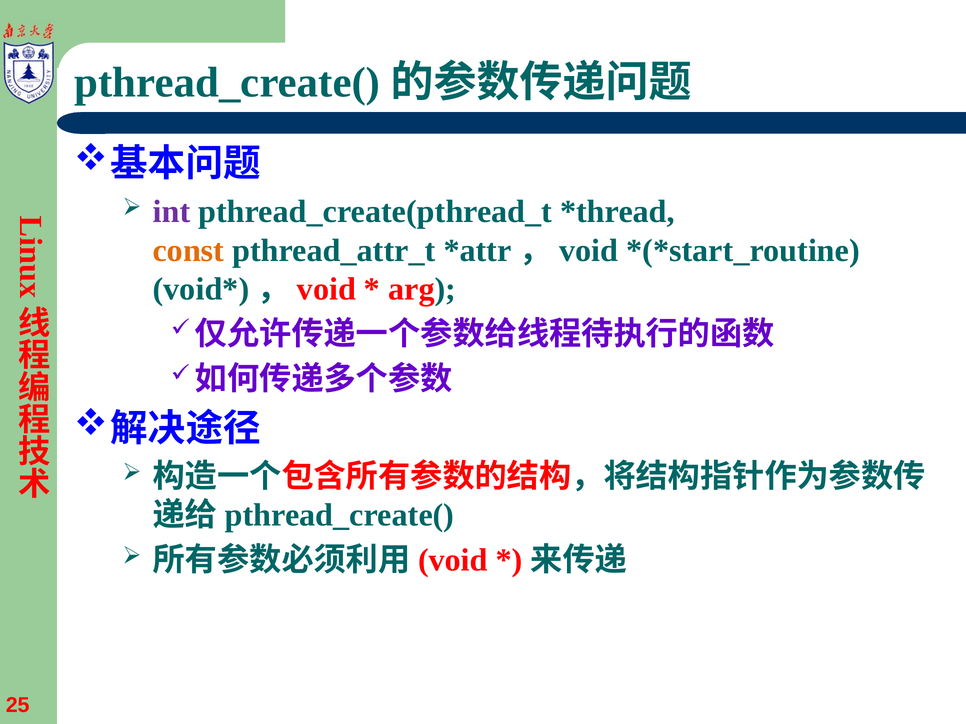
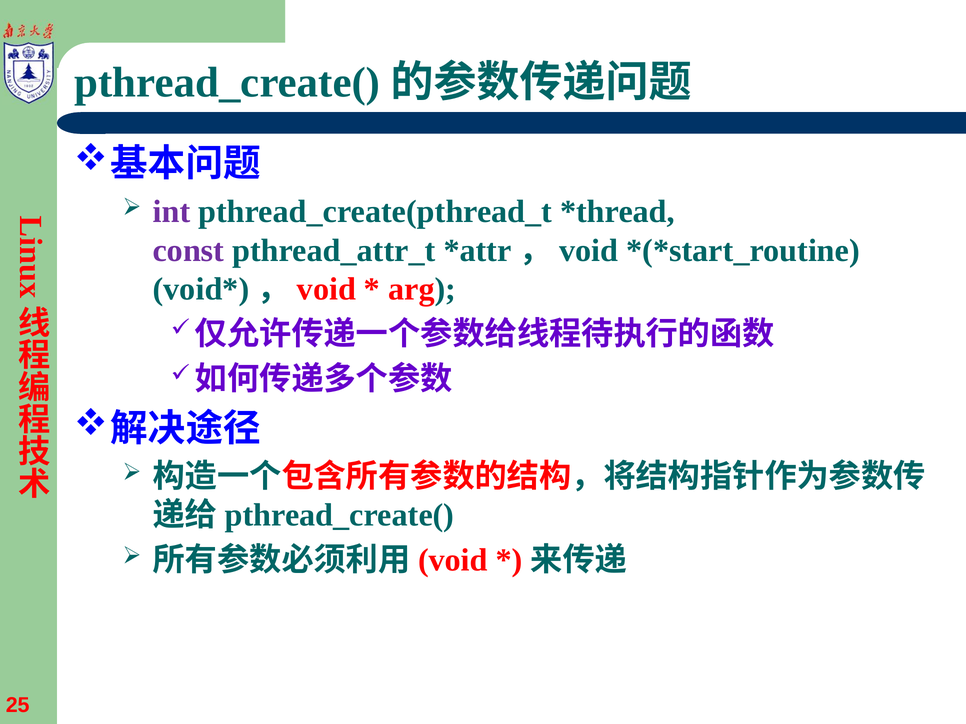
const colour: orange -> purple
